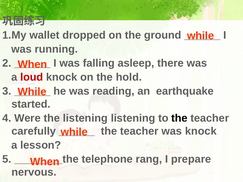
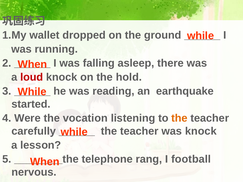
the listening: listening -> vocation
the at (179, 118) colour: black -> orange
prepare: prepare -> football
